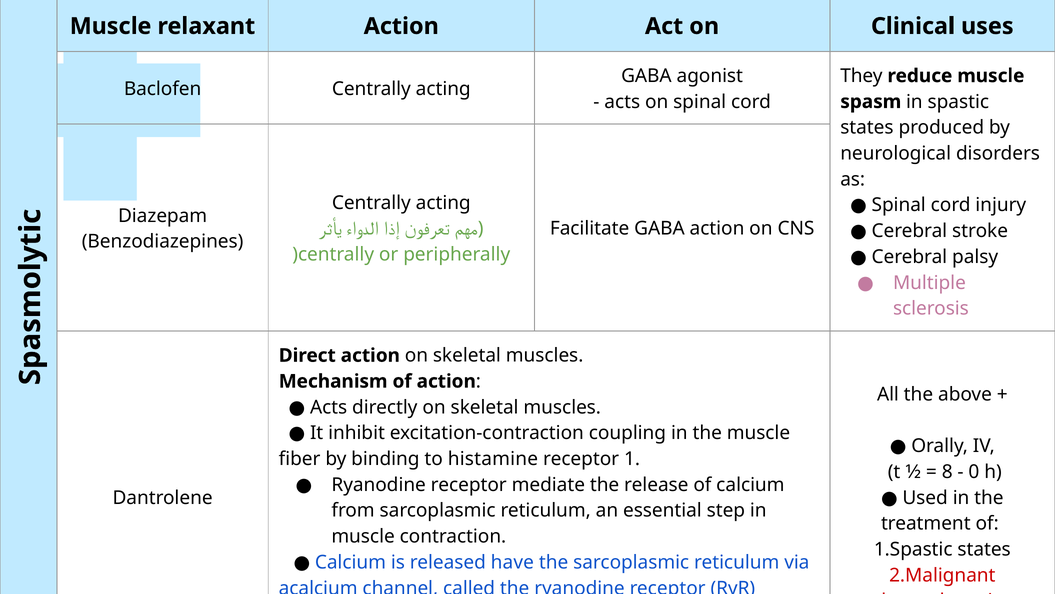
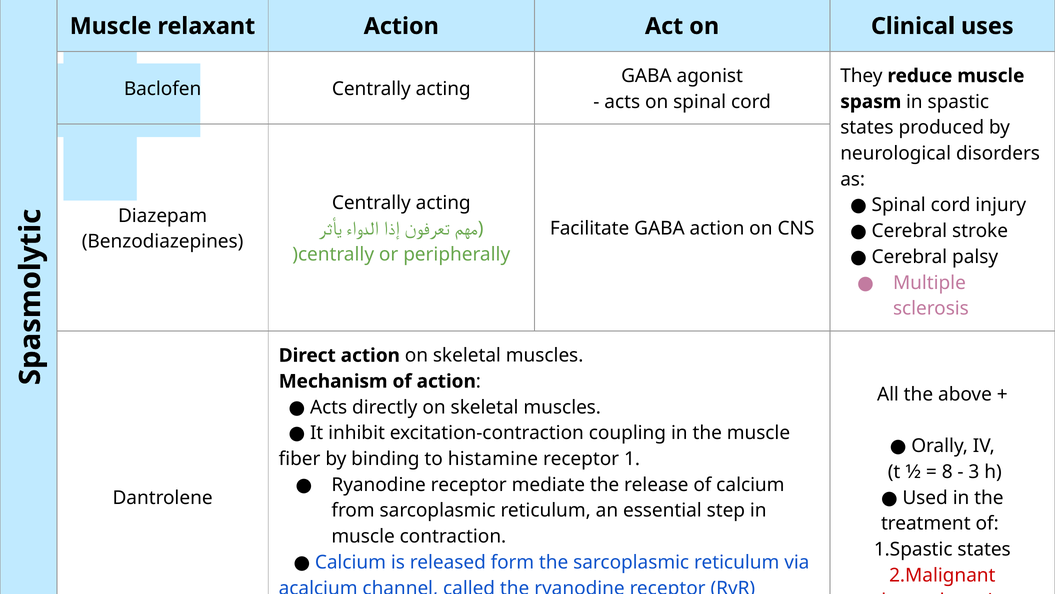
0: 0 -> 3
have: have -> form
